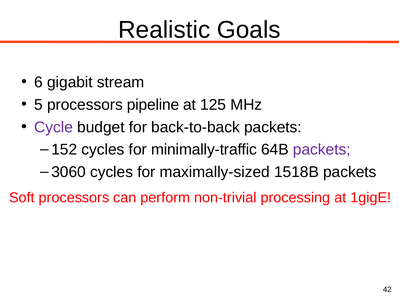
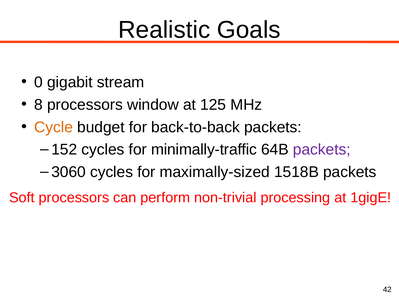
6: 6 -> 0
5: 5 -> 8
pipeline: pipeline -> window
Cycle colour: purple -> orange
